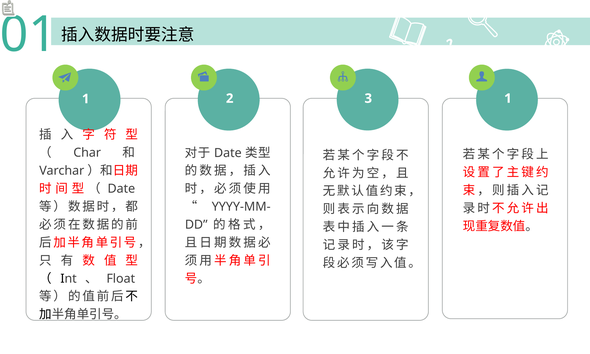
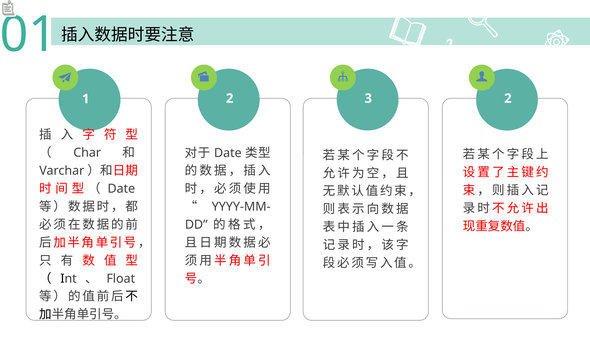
2 1: 1 -> 2
